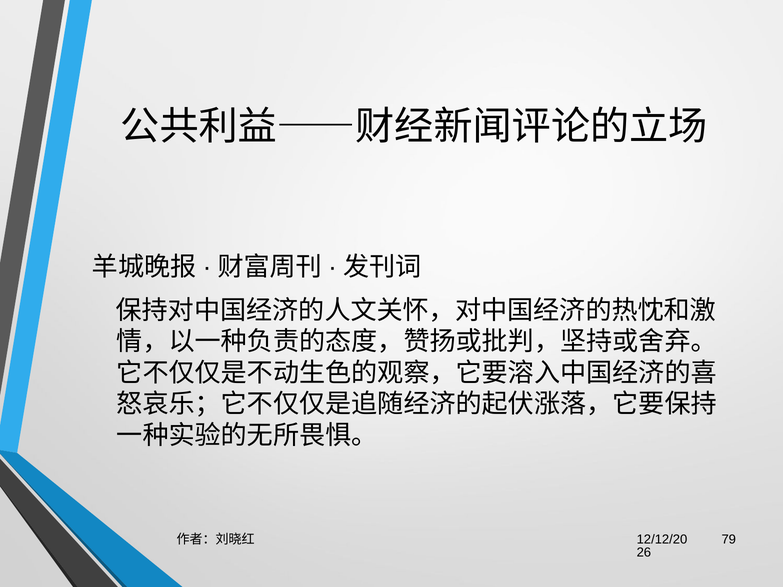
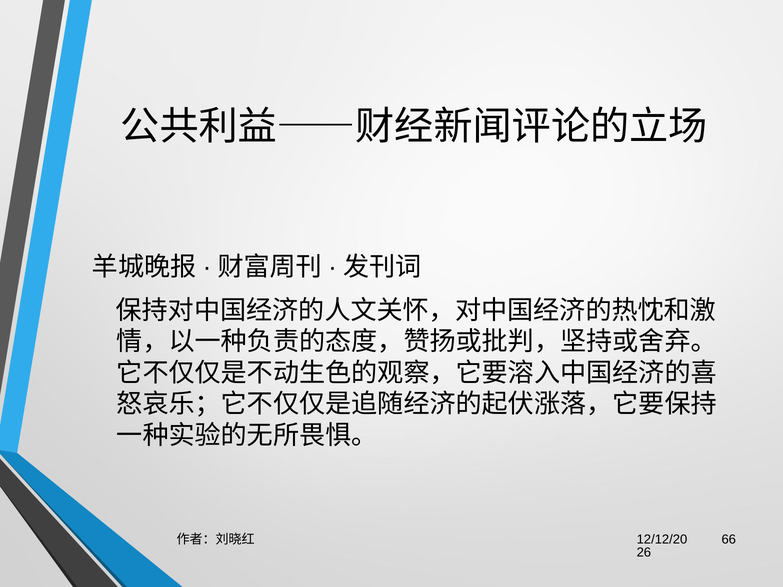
79: 79 -> 66
